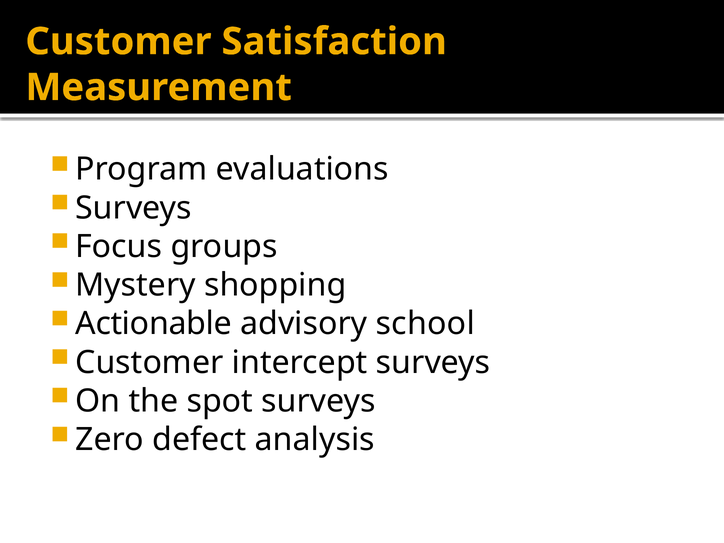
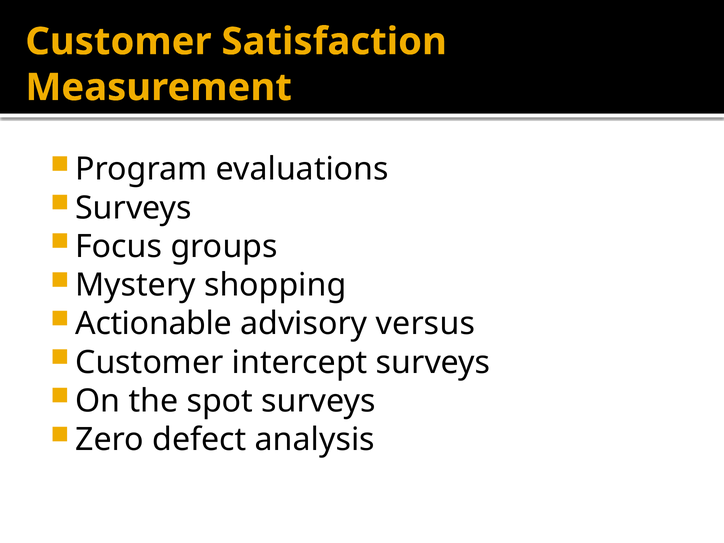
school: school -> versus
